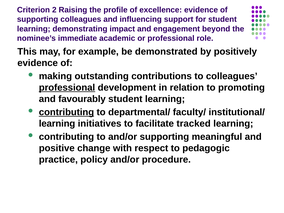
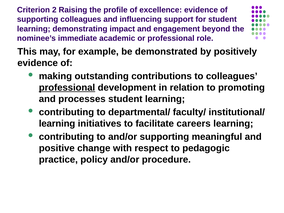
favourably: favourably -> processes
contributing at (66, 112) underline: present -> none
tracked: tracked -> careers
